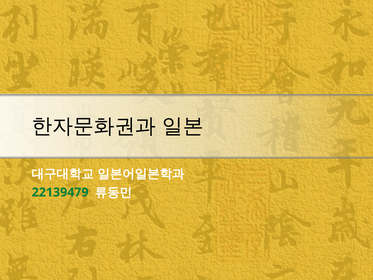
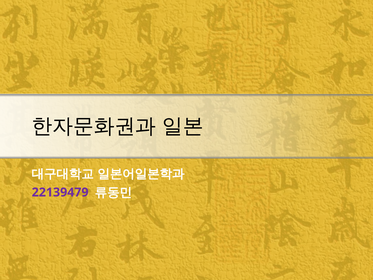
22139479 colour: green -> purple
